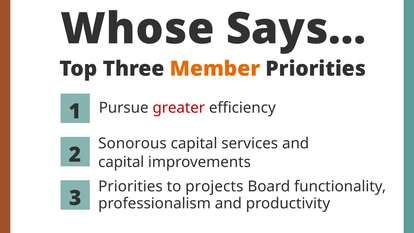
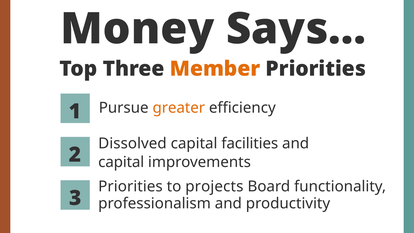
Whose: Whose -> Money
greater colour: red -> orange
Sonorous: Sonorous -> Dissolved
services: services -> facilities
